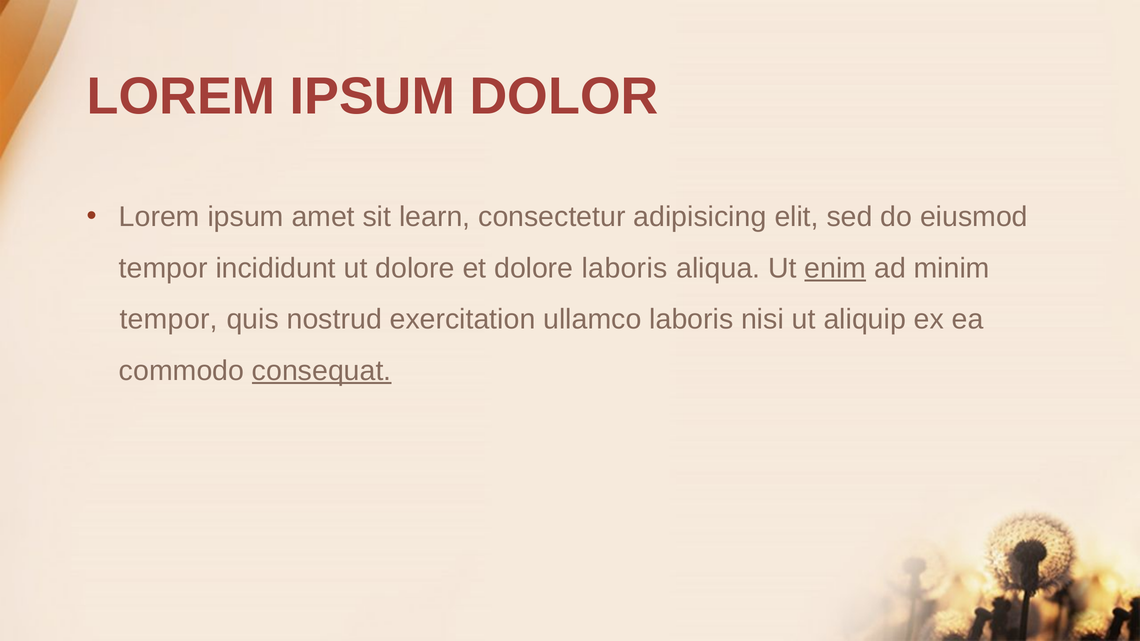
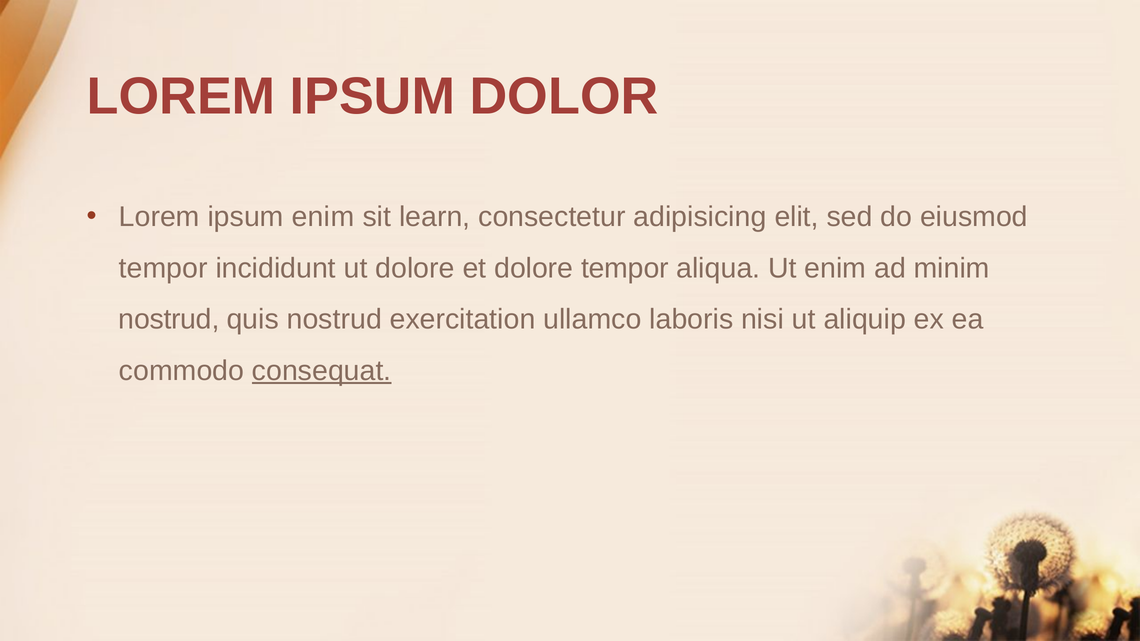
ipsum amet: amet -> enim
dolore laboris: laboris -> tempor
enim at (835, 268) underline: present -> none
tempor at (169, 320): tempor -> nostrud
